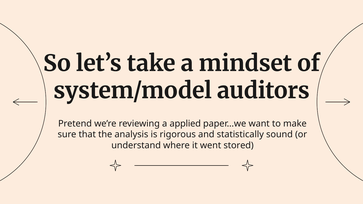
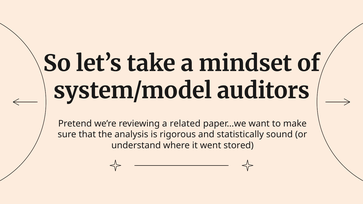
applied: applied -> related
